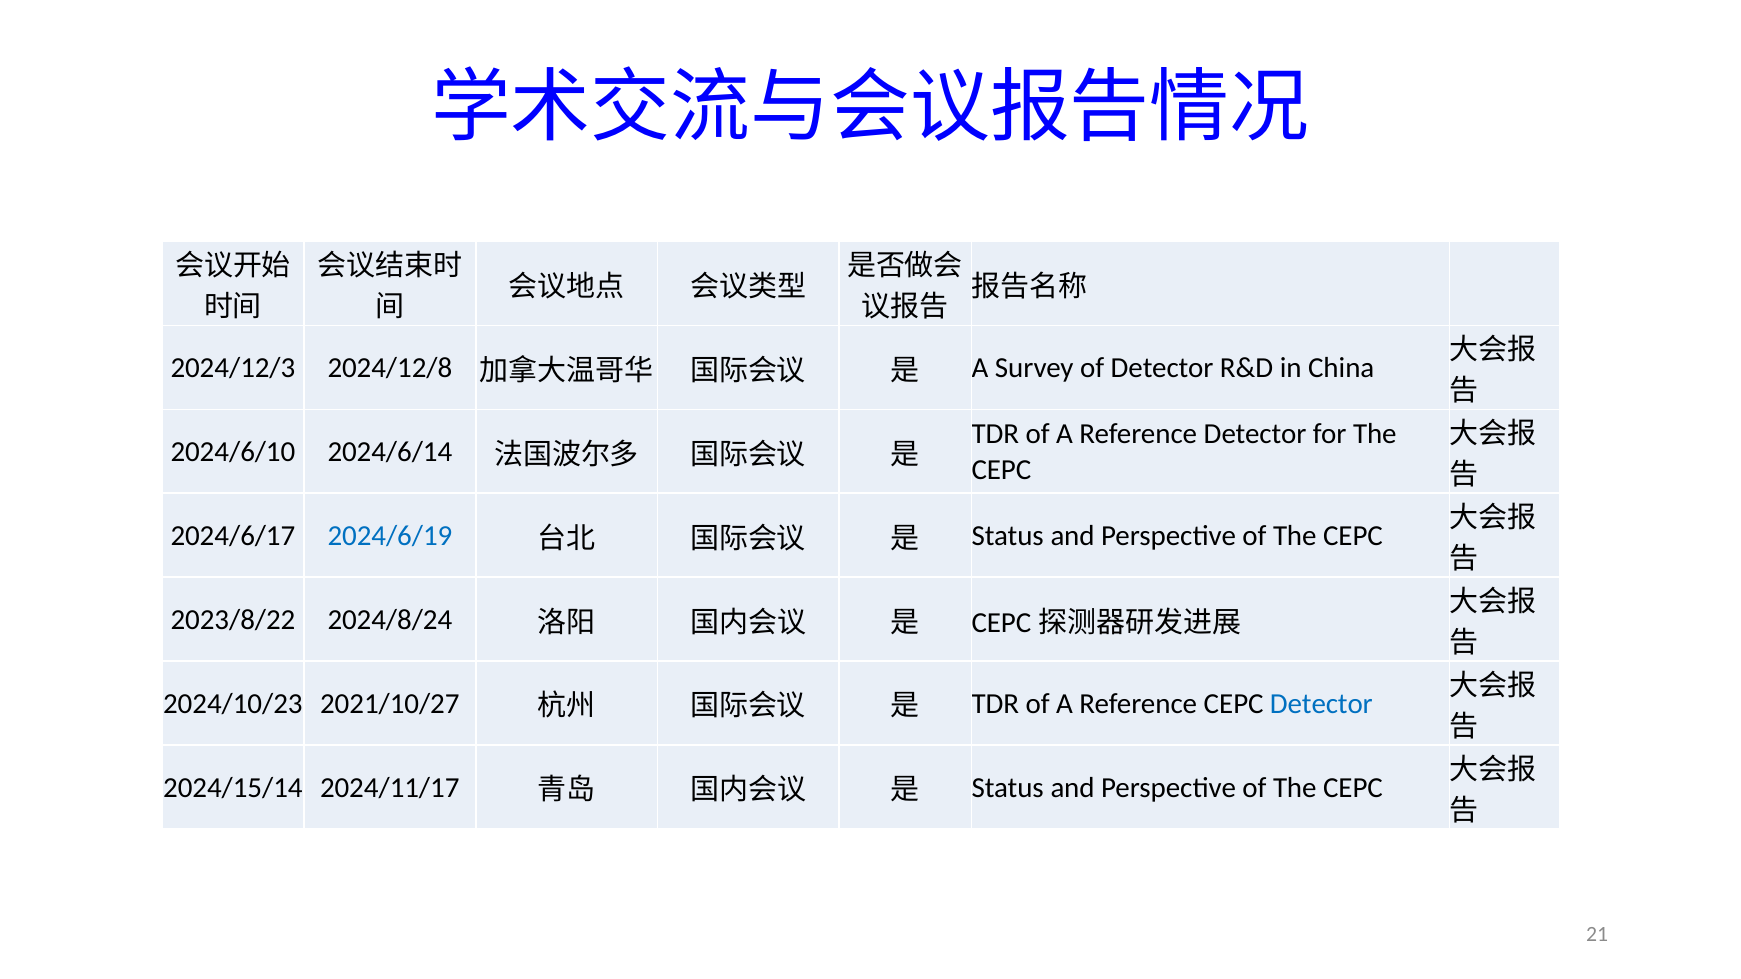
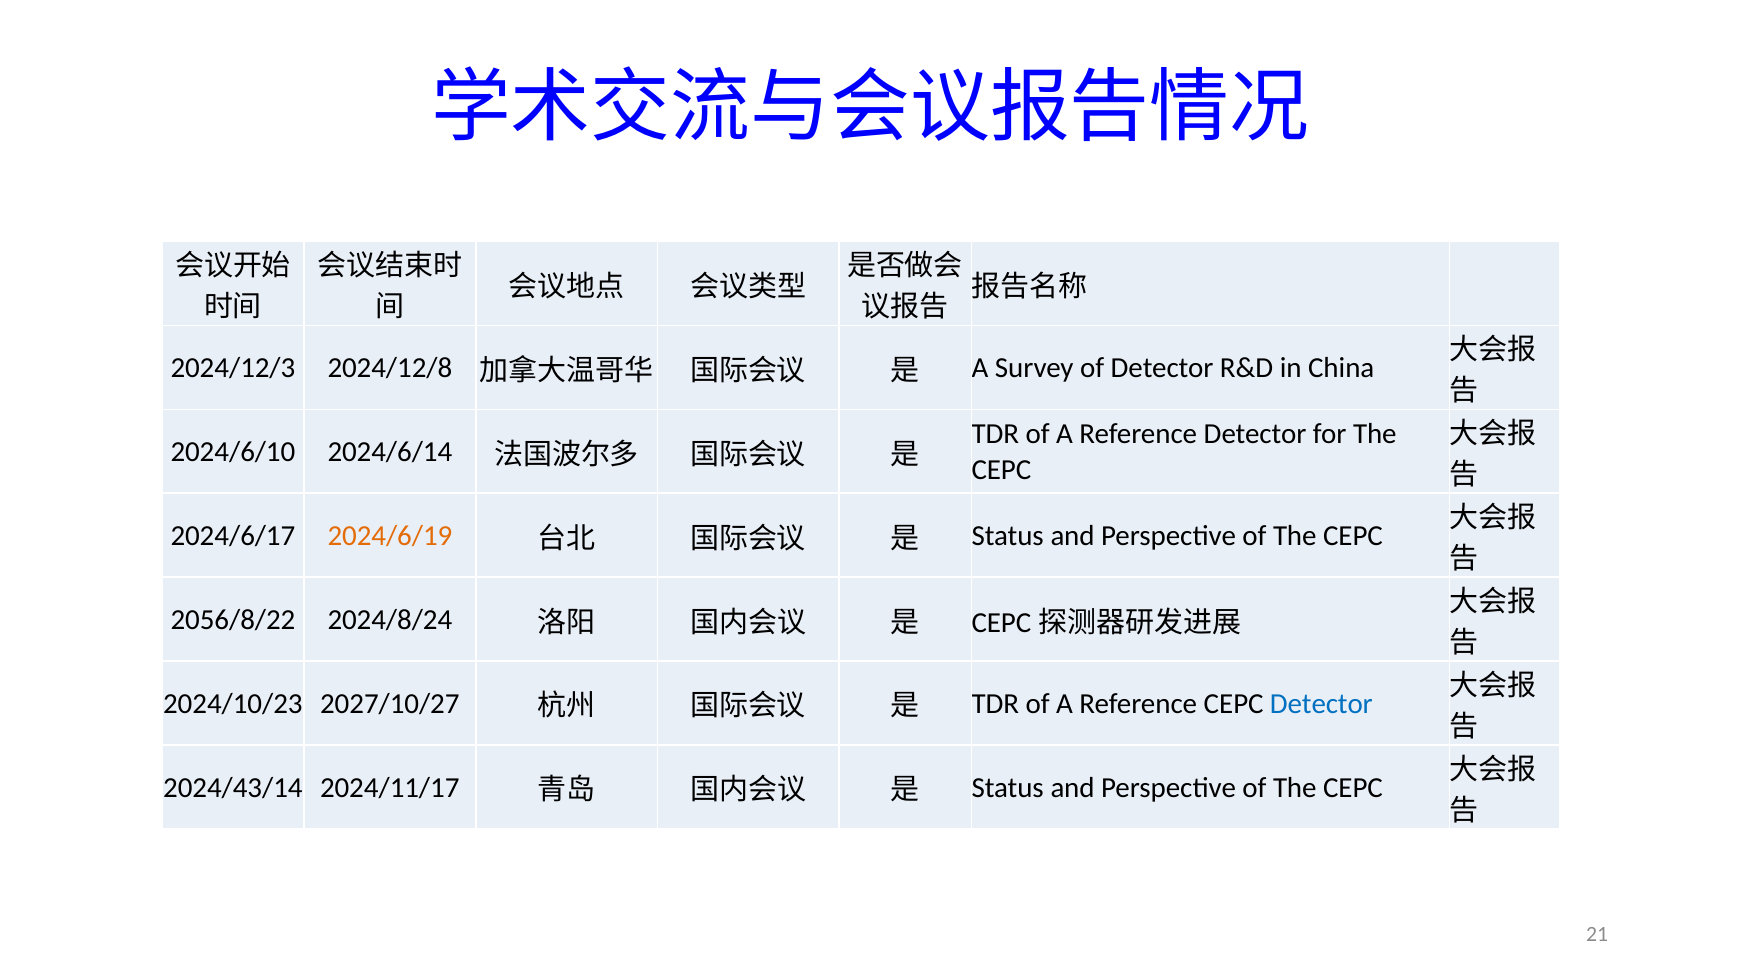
2024/6/19 colour: blue -> orange
2023/8/22: 2023/8/22 -> 2056/8/22
2021/10/27: 2021/10/27 -> 2027/10/27
2024/15/14: 2024/15/14 -> 2024/43/14
